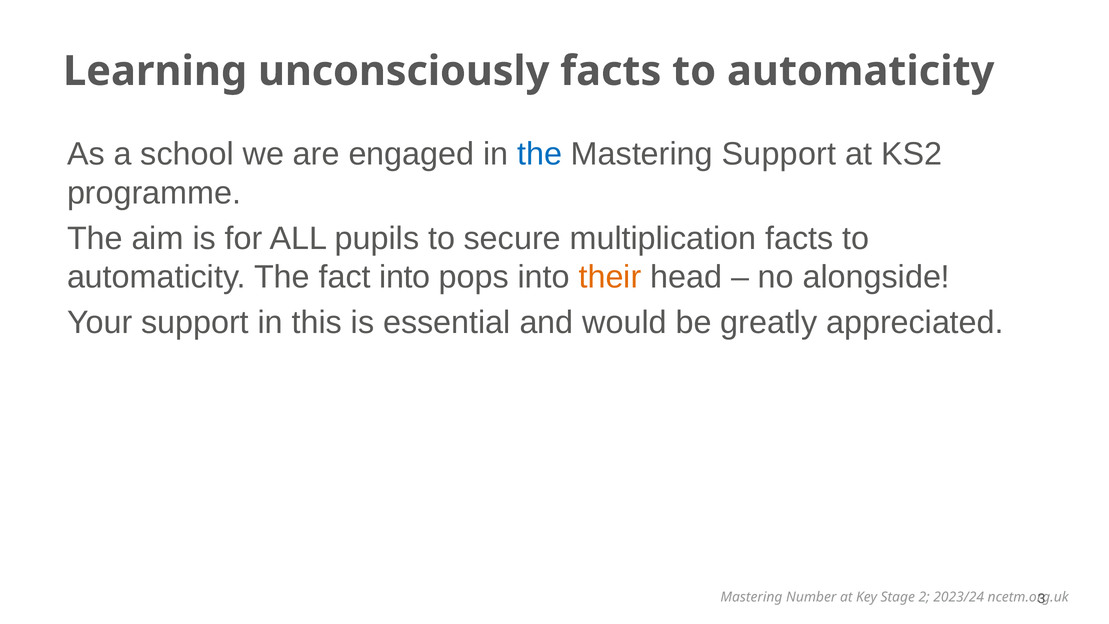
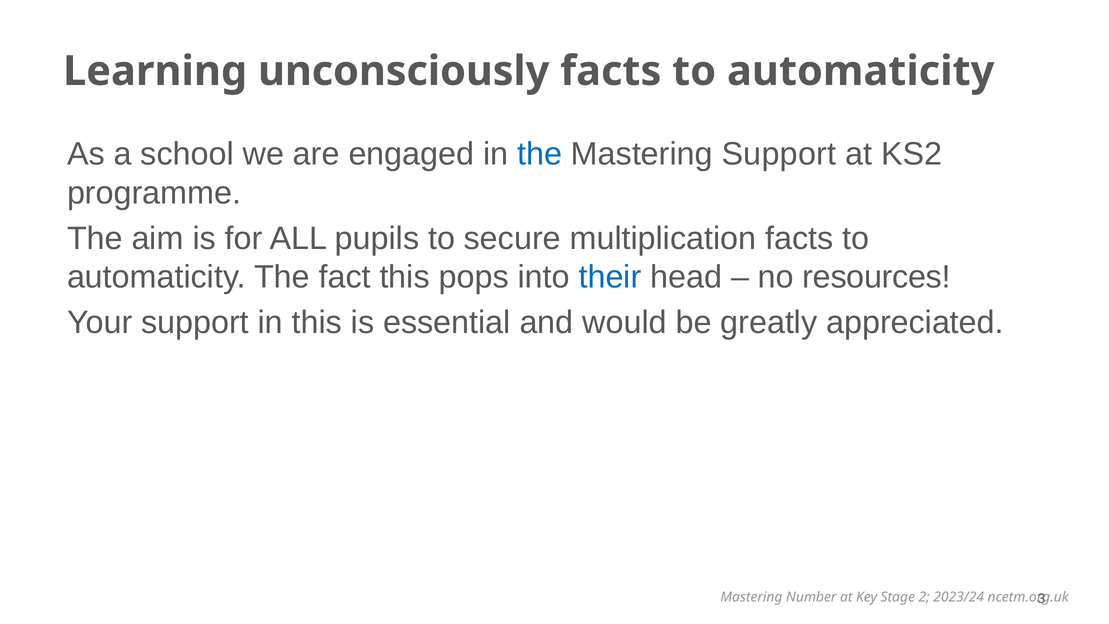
fact into: into -> this
their colour: orange -> blue
alongside: alongside -> resources
